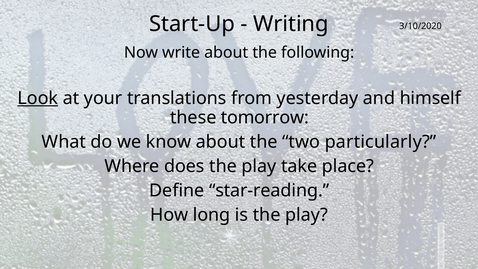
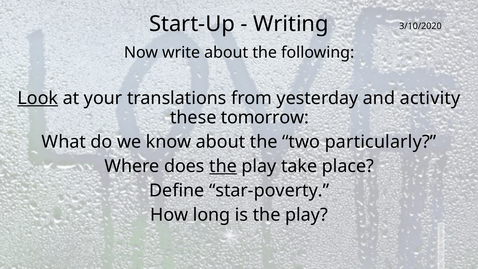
himself: himself -> activity
the at (223, 166) underline: none -> present
star-reading: star-reading -> star-poverty
